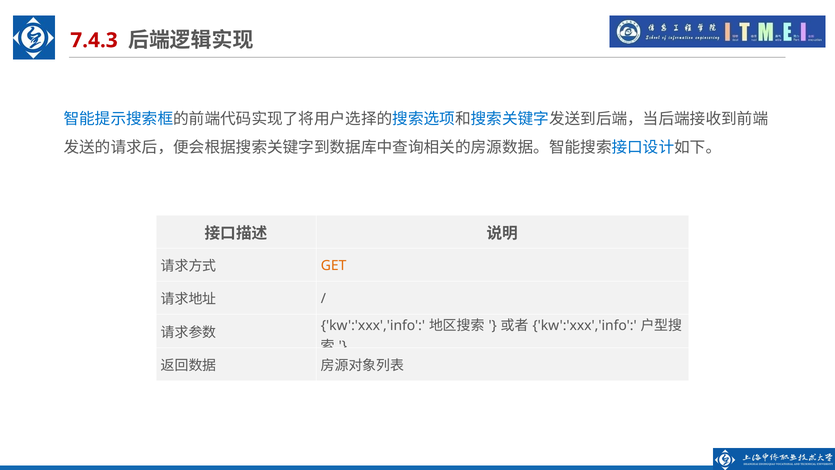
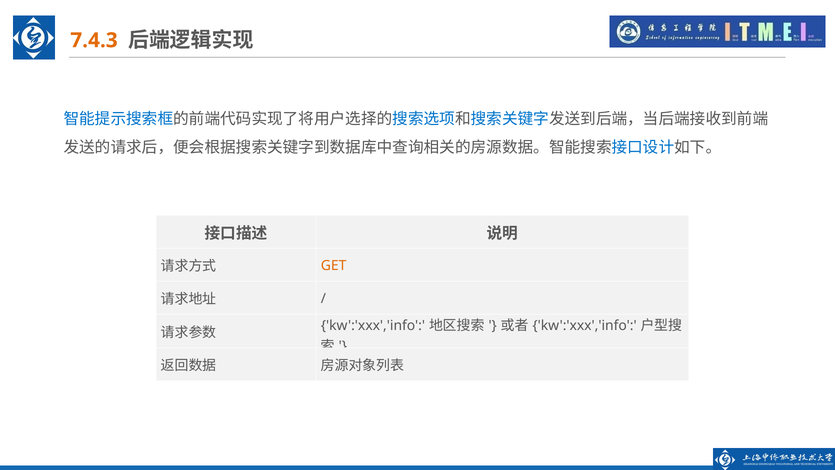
7.4.3 colour: red -> orange
